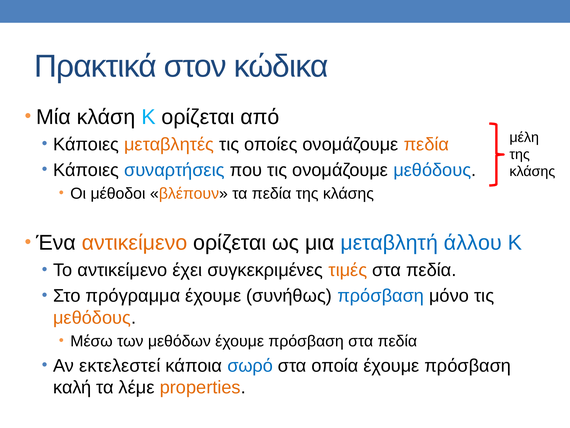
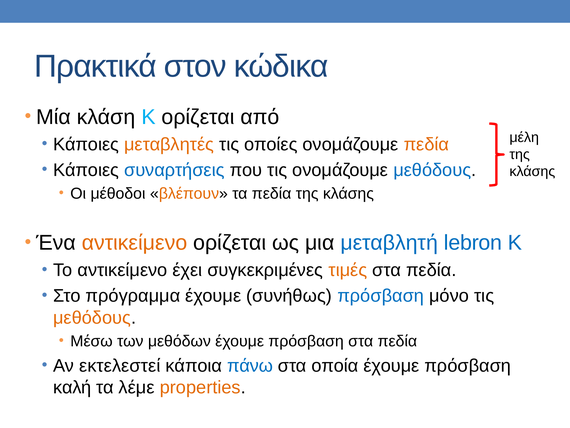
άλλου: άλλου -> lebron
σωρό: σωρό -> πάνω
